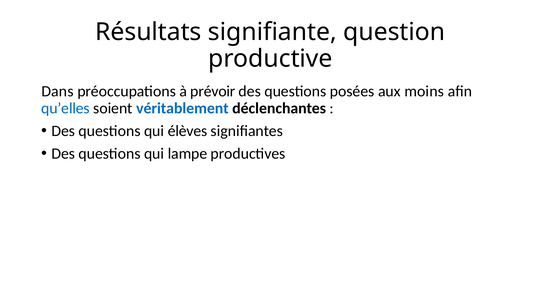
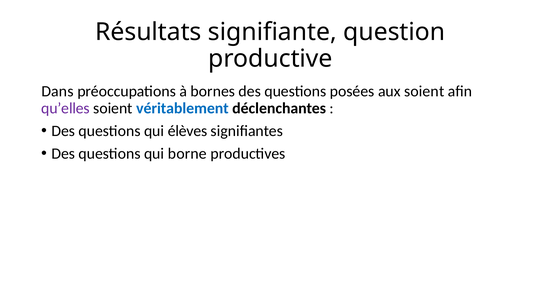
prévoir: prévoir -> bornes
aux moins: moins -> soient
qu’elles colour: blue -> purple
lampe: lampe -> borne
